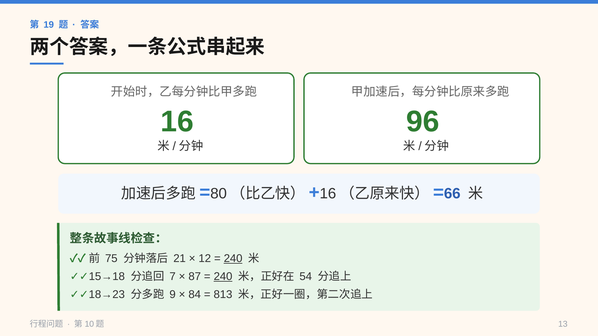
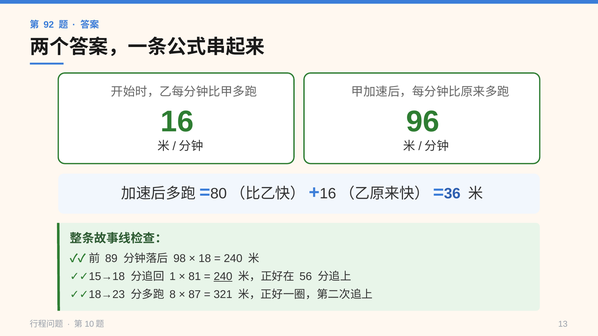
19: 19 -> 92
66: 66 -> 36
75: 75 -> 89
21: 21 -> 98
12: 12 -> 18
240 at (233, 259) underline: present -> none
7: 7 -> 1
87: 87 -> 81
54: 54 -> 56
9: 9 -> 8
84: 84 -> 87
813: 813 -> 321
